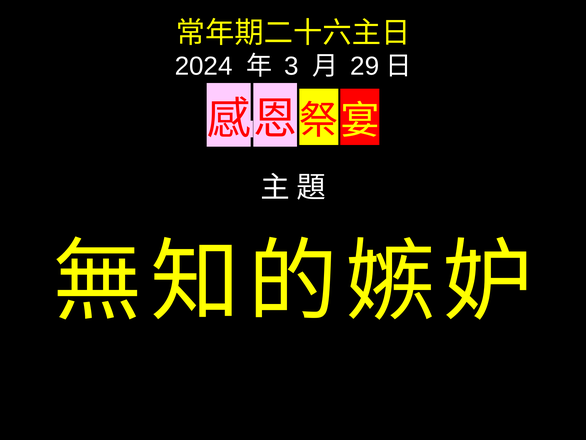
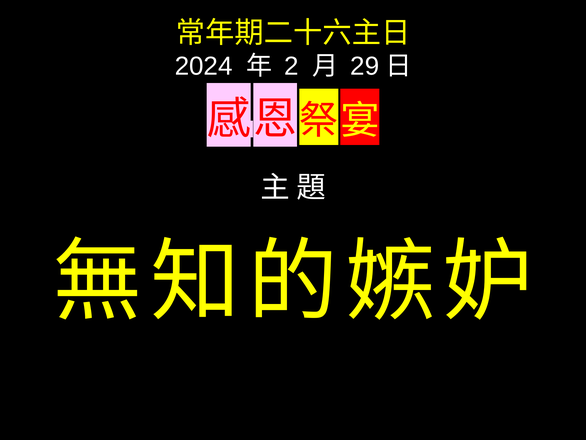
3: 3 -> 2
